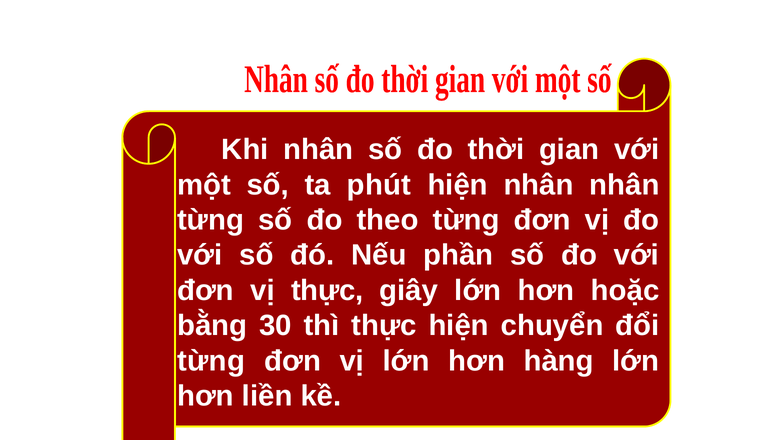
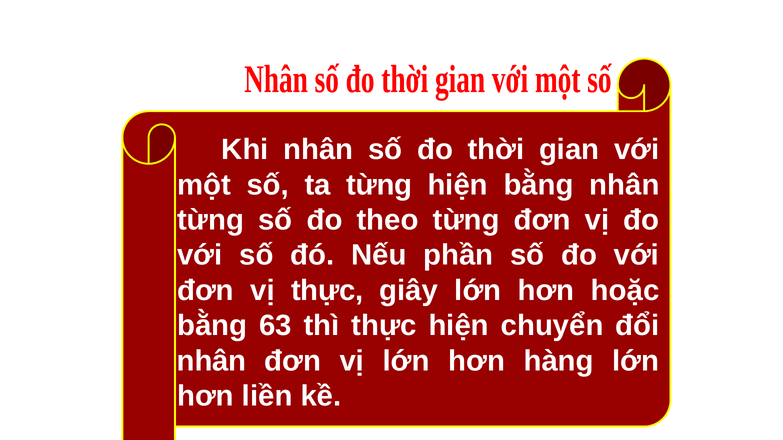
ta phút: phút -> từng
hiện nhân: nhân -> bằng
30: 30 -> 63
từng at (211, 361): từng -> nhân
